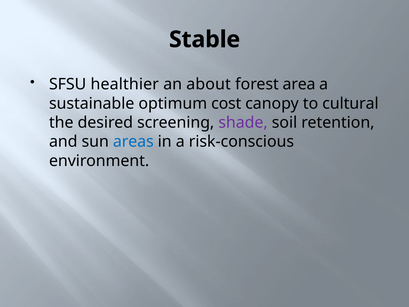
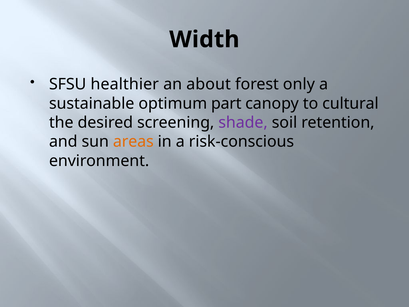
Stable: Stable -> Width
area: area -> only
cost: cost -> part
areas colour: blue -> orange
